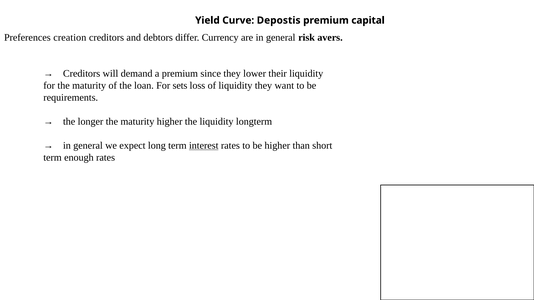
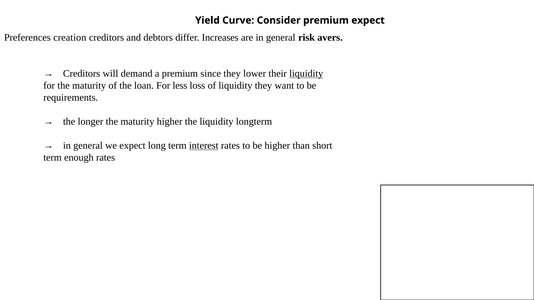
Depostis: Depostis -> Consider
premium capital: capital -> expect
Currency: Currency -> Increases
liquidity at (306, 74) underline: none -> present
sets: sets -> less
